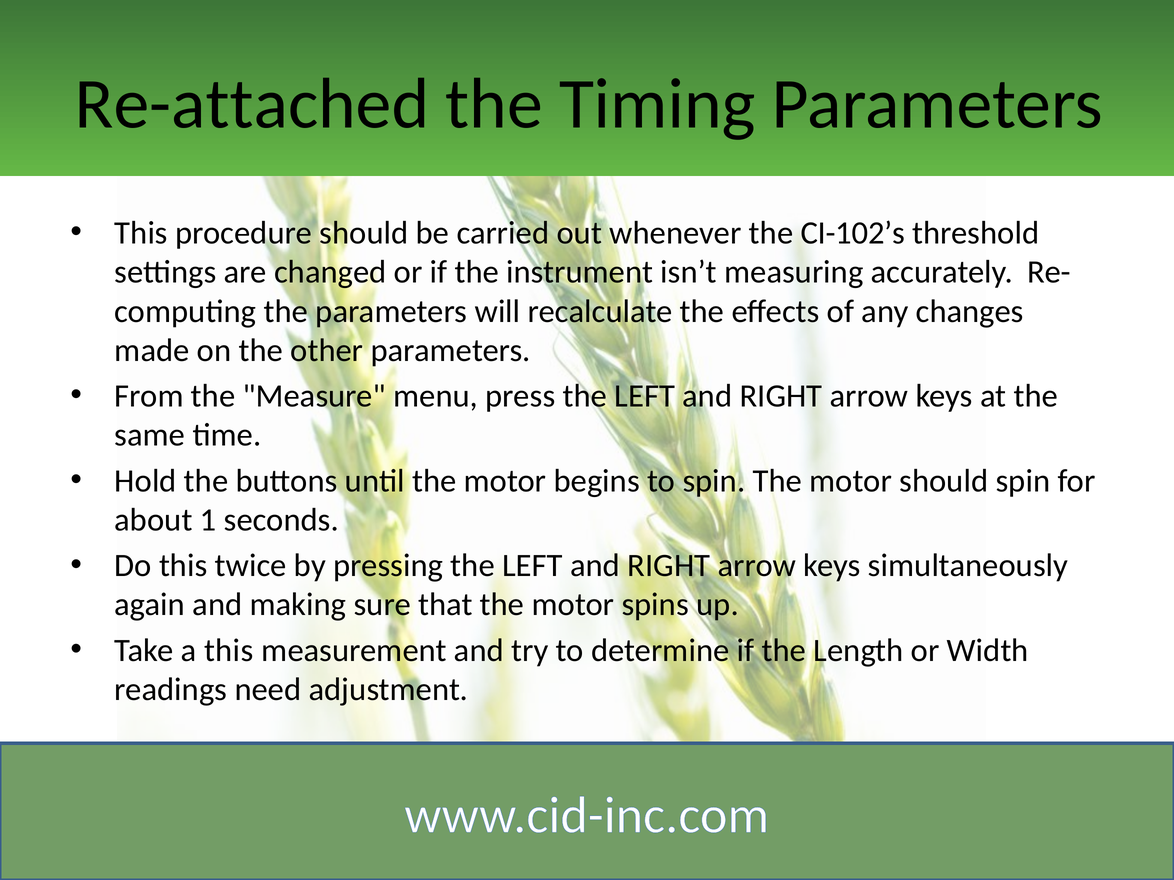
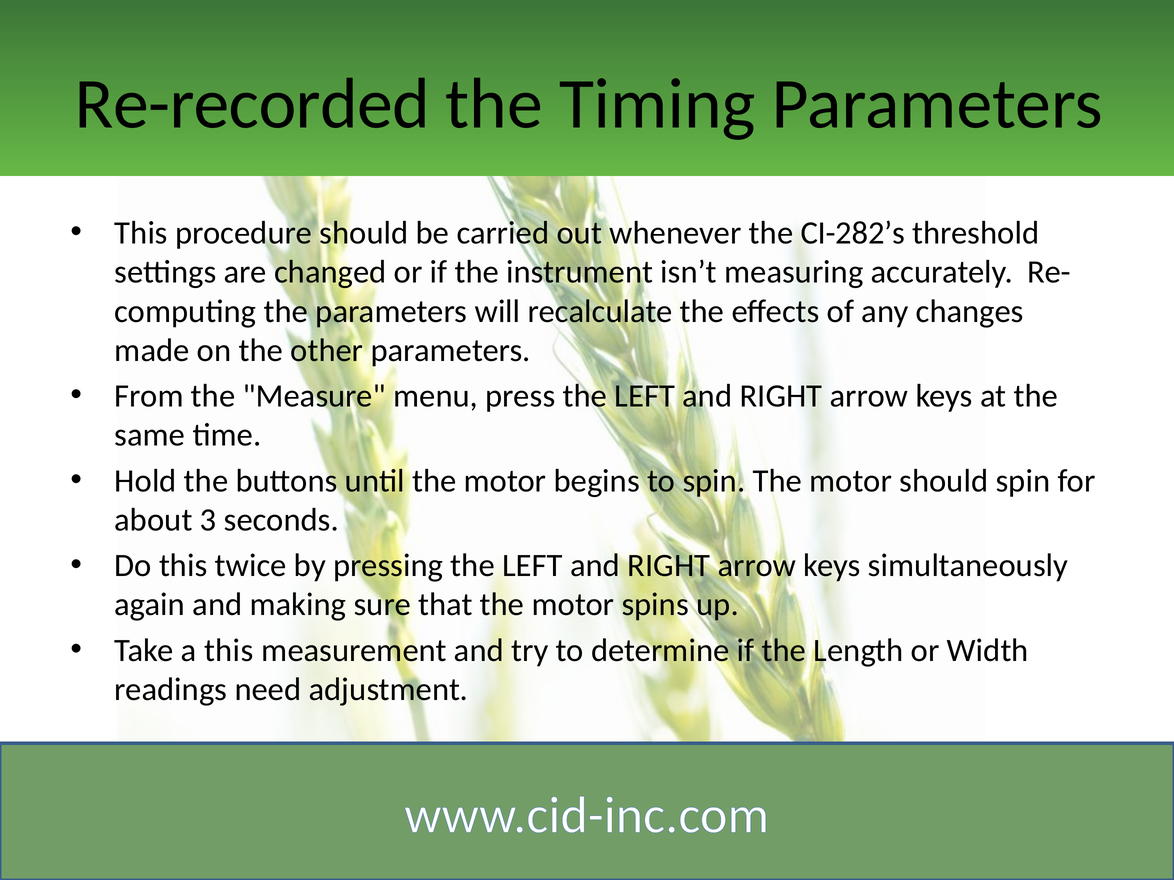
Re-attached: Re-attached -> Re-recorded
CI-102’s: CI-102’s -> CI-282’s
1: 1 -> 3
